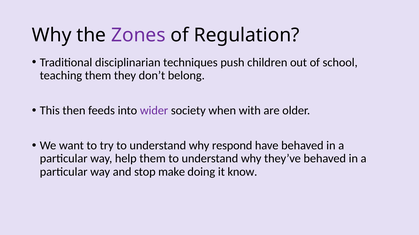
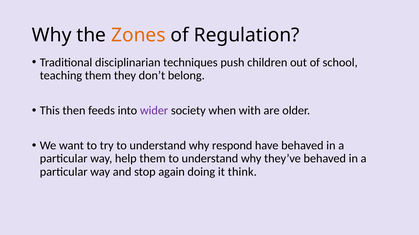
Zones colour: purple -> orange
make: make -> again
know: know -> think
